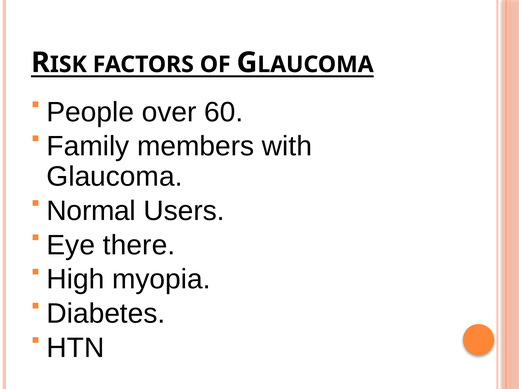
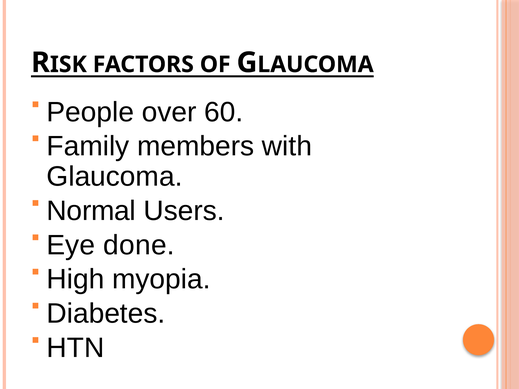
there: there -> done
